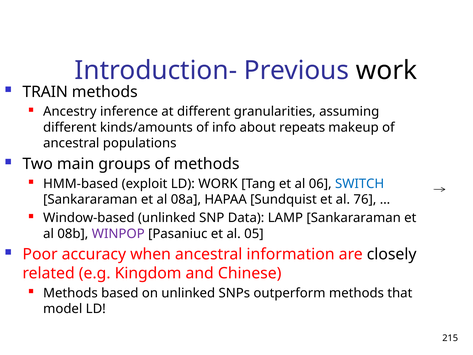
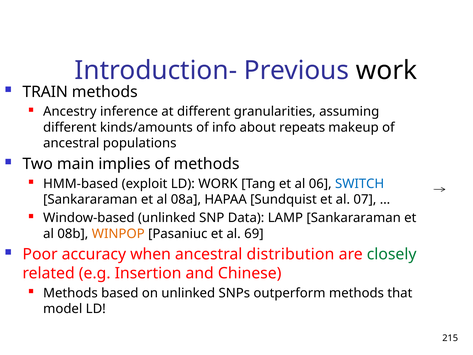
groups: groups -> implies
76: 76 -> 07
WINPOP colour: purple -> orange
05: 05 -> 69
information: information -> distribution
closely colour: black -> green
Kingdom: Kingdom -> Insertion
